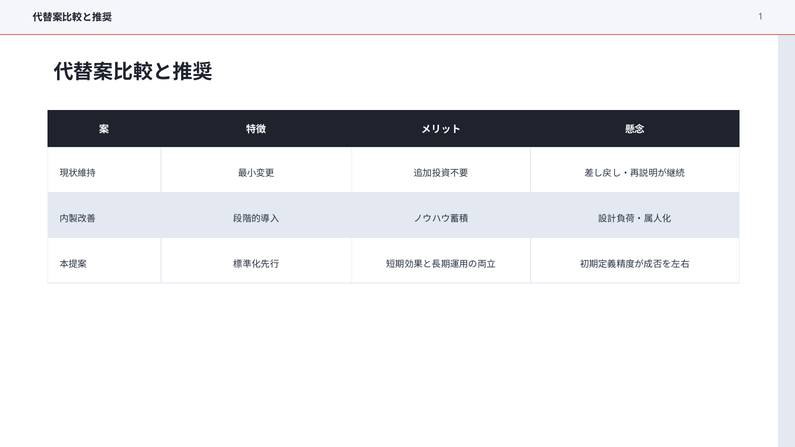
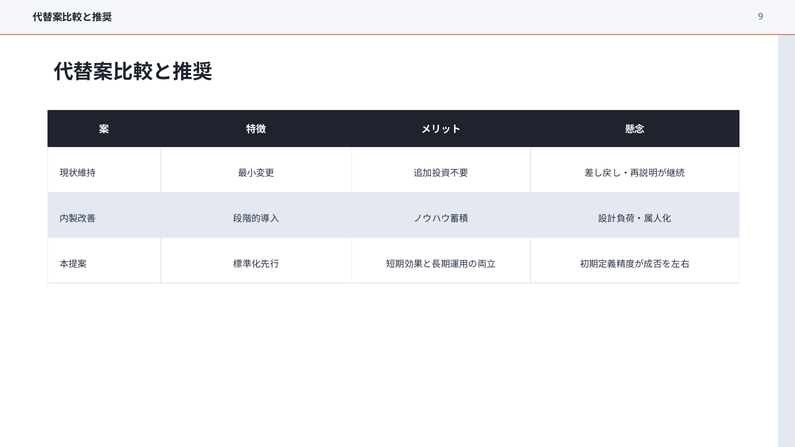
1: 1 -> 9
